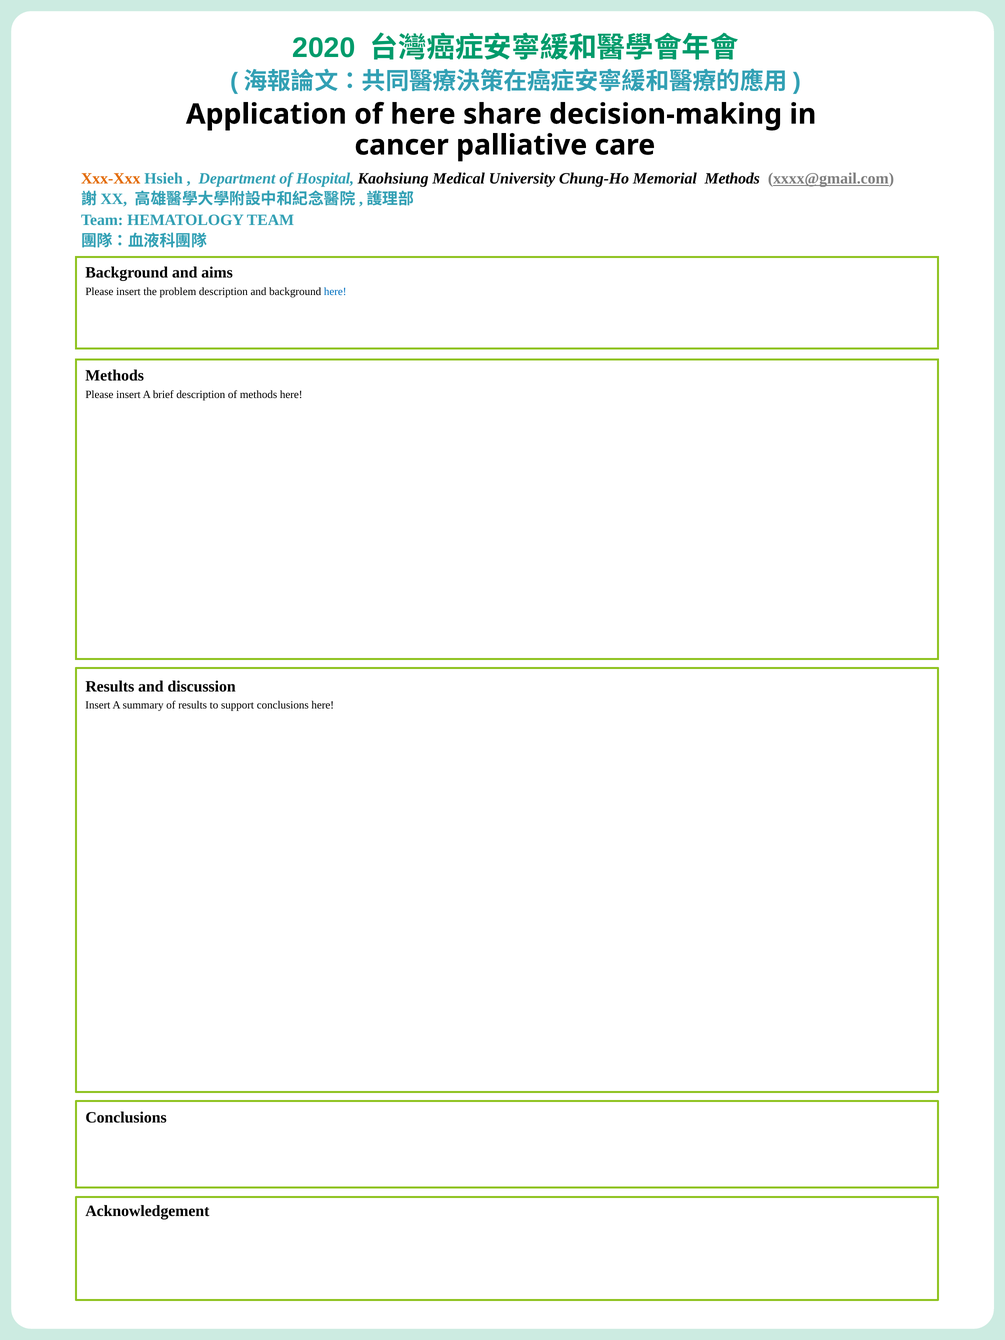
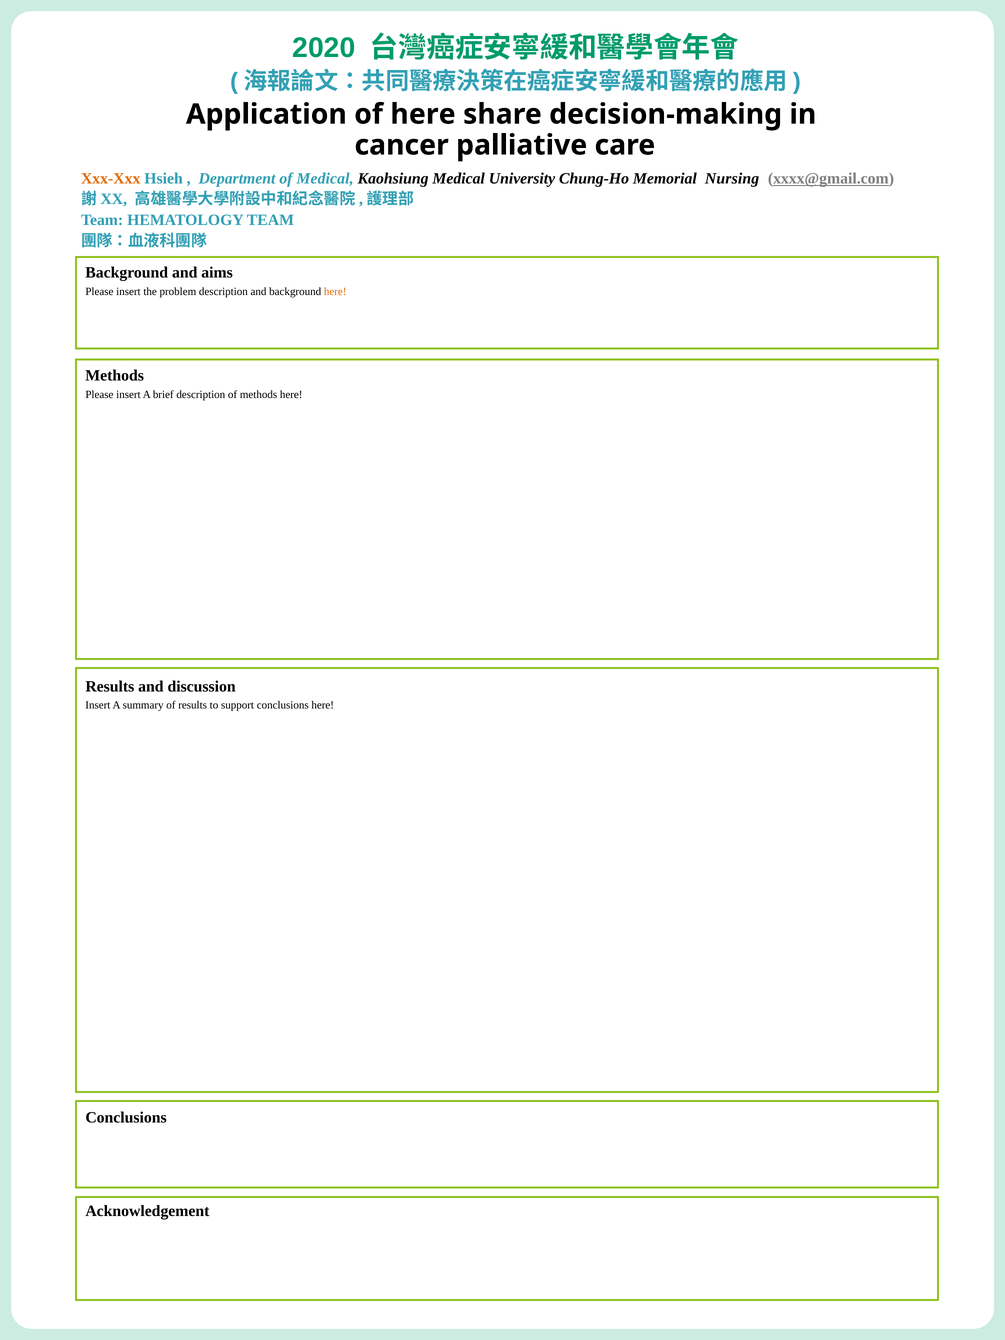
of Hospital: Hospital -> Medical
Memorial Methods: Methods -> Nursing
here at (335, 292) colour: blue -> orange
